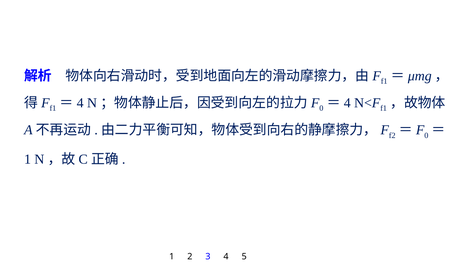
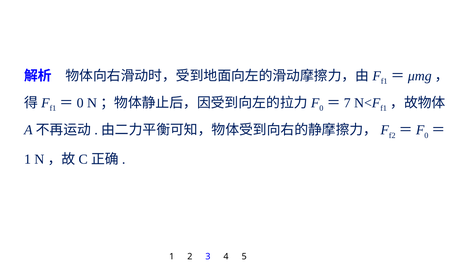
4 at (80, 103): 4 -> 0
4 at (347, 103): 4 -> 7
